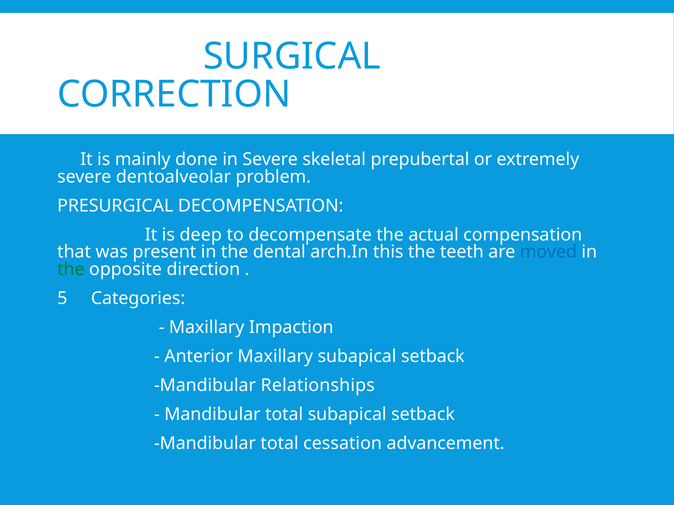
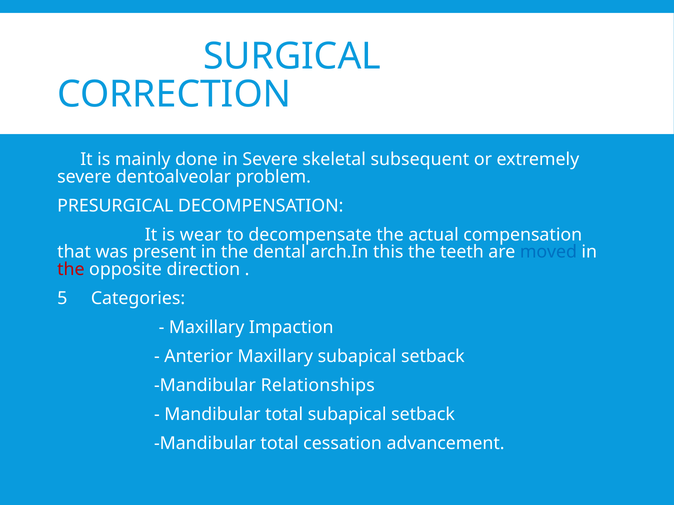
prepubertal: prepubertal -> subsequent
deep: deep -> wear
the at (71, 270) colour: green -> red
